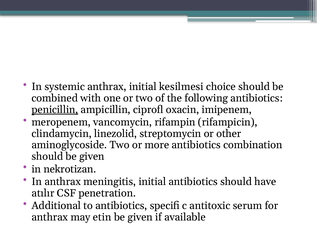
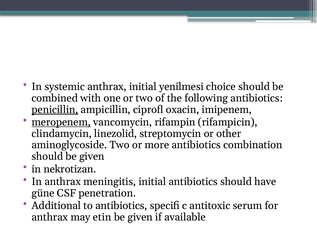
kesilmesi: kesilmesi -> yenilmesi
meropenem underline: none -> present
atılır: atılır -> güne
